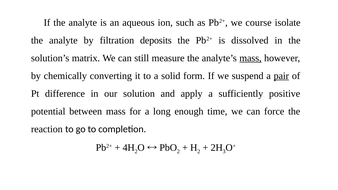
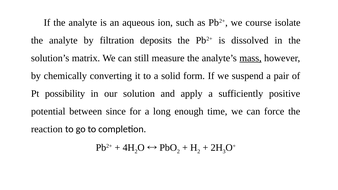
pair underline: present -> none
difference: difference -> possibility
between mass: mass -> since
